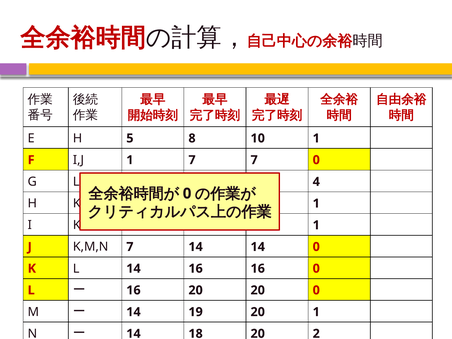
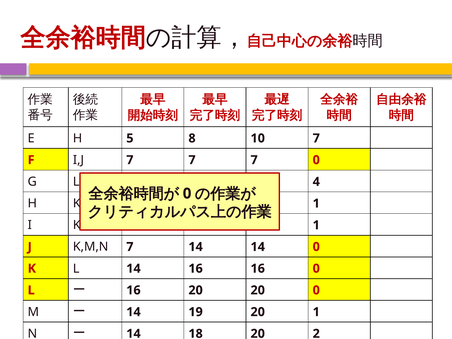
10 1: 1 -> 7
I,J 1: 1 -> 7
